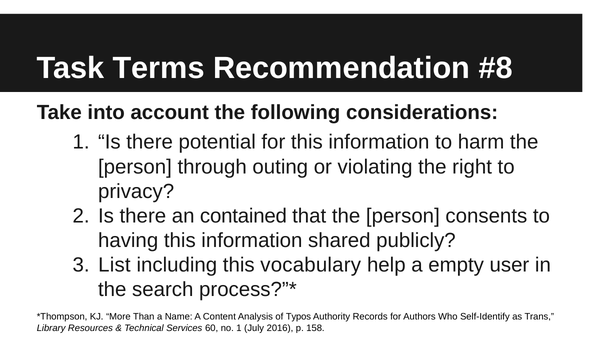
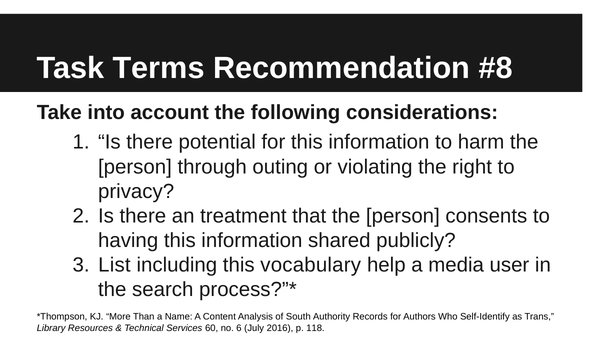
contained: contained -> treatment
empty: empty -> media
Typos: Typos -> South
no 1: 1 -> 6
158: 158 -> 118
